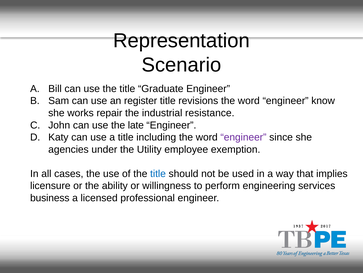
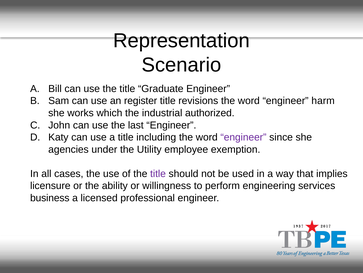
know: know -> harm
repair: repair -> which
resistance: resistance -> authorized
late: late -> last
title at (158, 173) colour: blue -> purple
